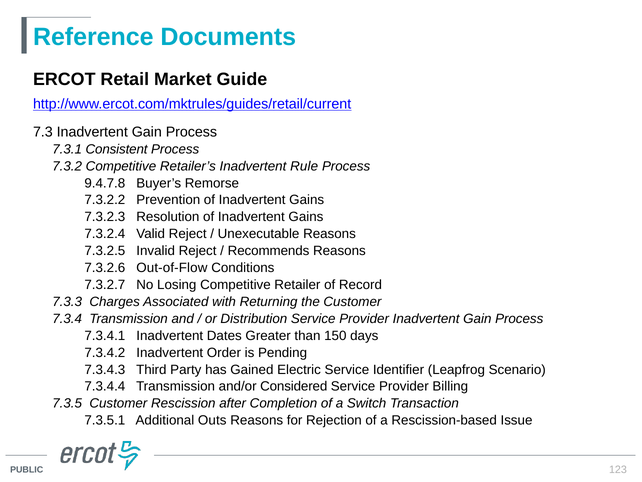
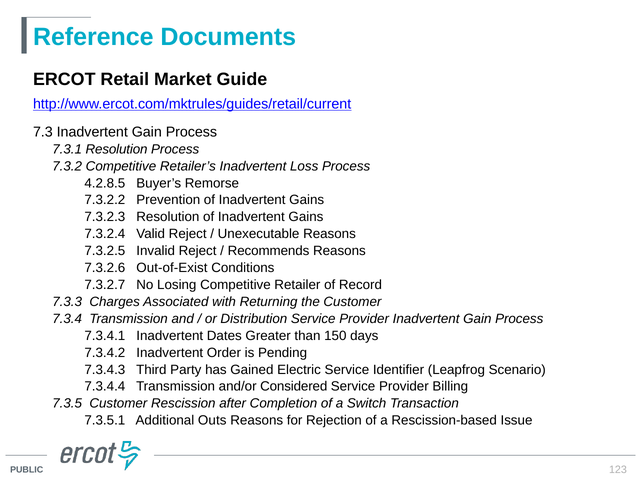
7.3.1 Consistent: Consistent -> Resolution
Rule: Rule -> Loss
9.4.7.8: 9.4.7.8 -> 4.2.8.5
Out-of-Flow: Out-of-Flow -> Out-of-Exist
